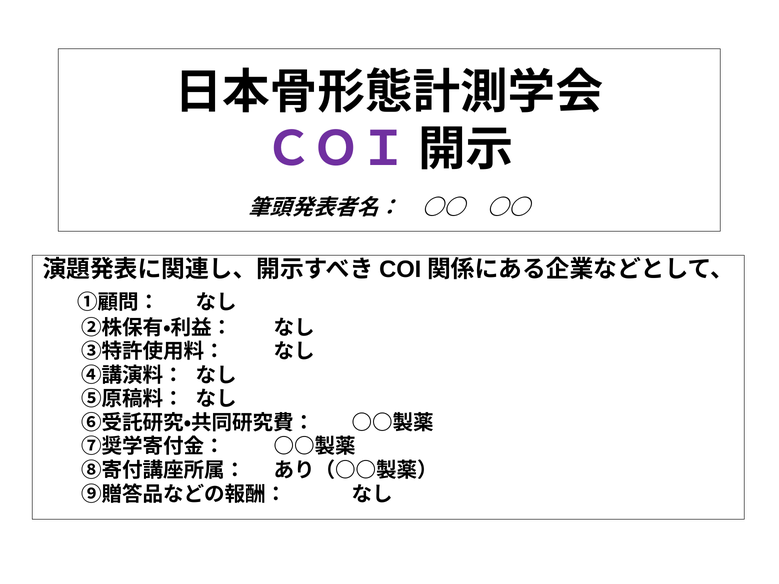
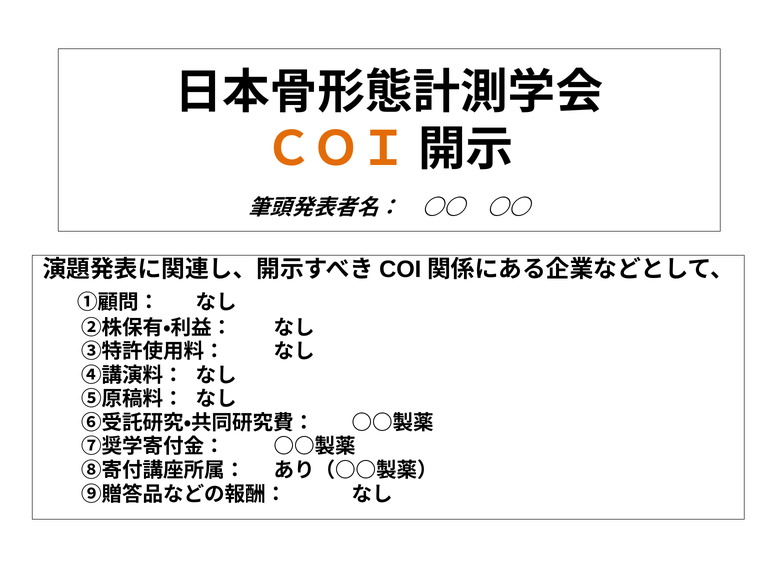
ＣＯＩ colour: purple -> orange
